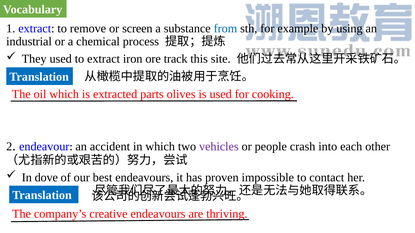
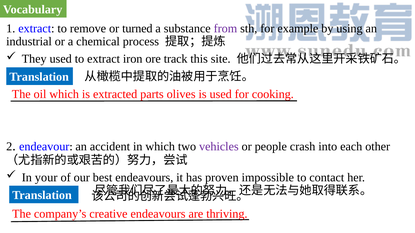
screen: screen -> turned
from colour: blue -> purple
dove: dove -> your
